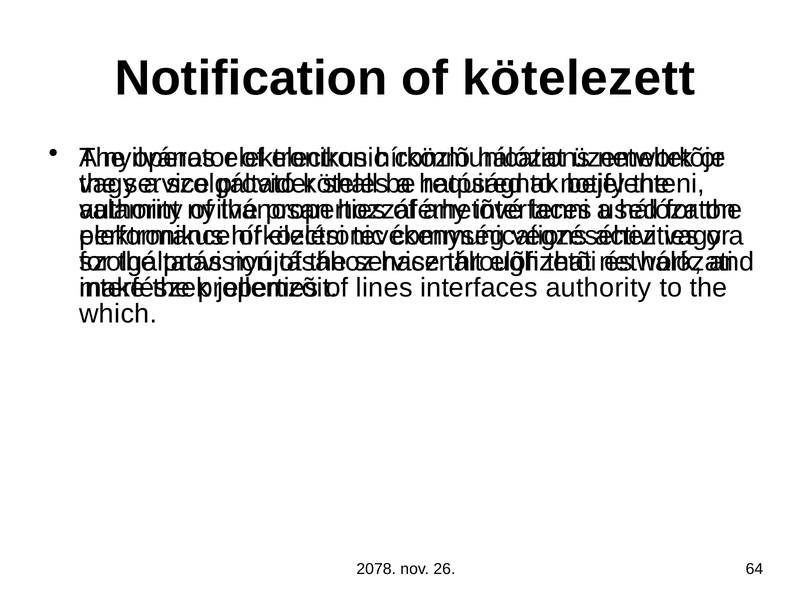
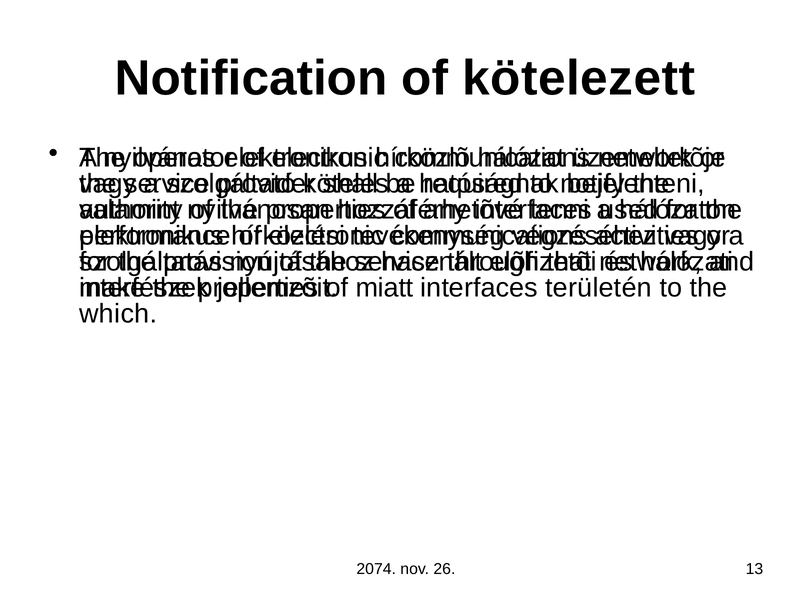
lines: lines -> miatt
interfaces authority: authority -> területén
2078: 2078 -> 2074
64: 64 -> 13
